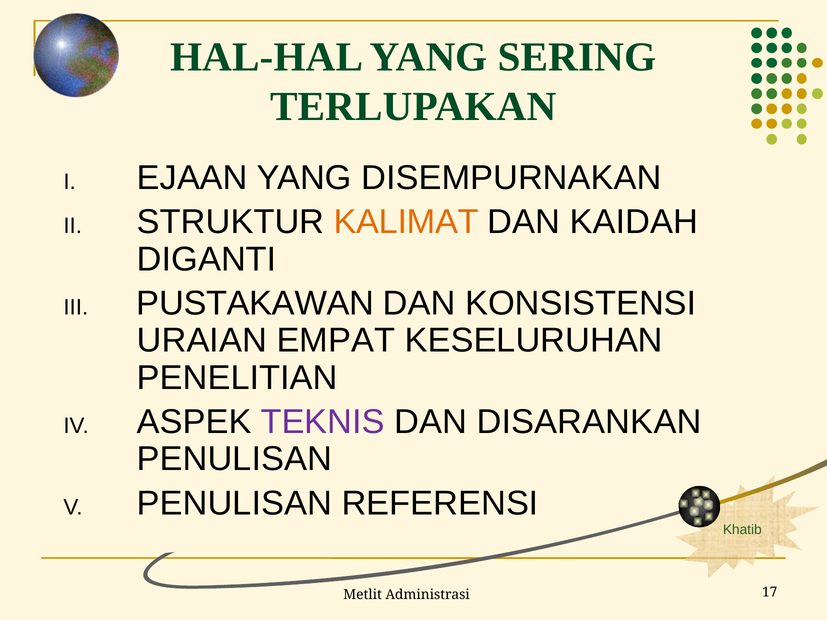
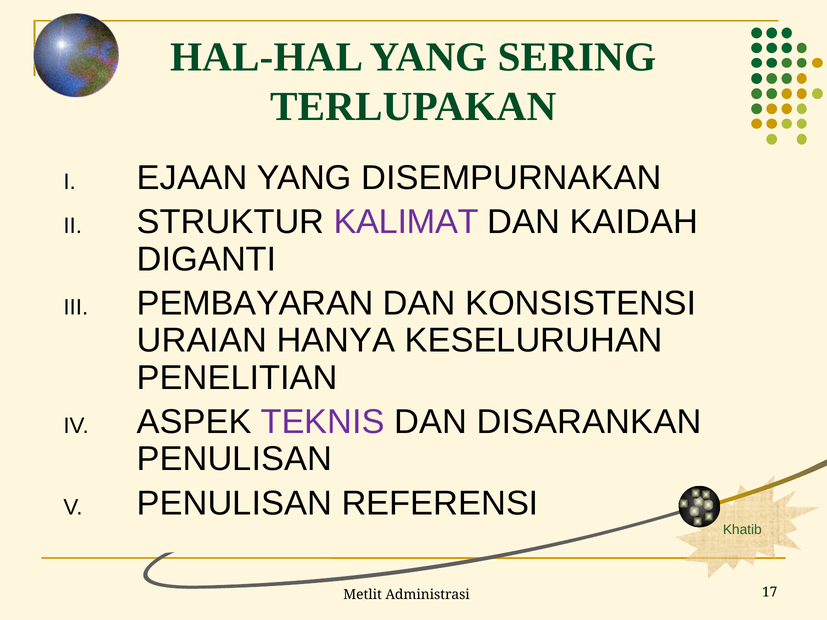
KALIMAT colour: orange -> purple
PUSTAKAWAN: PUSTAKAWAN -> PEMBAYARAN
EMPAT: EMPAT -> HANYA
